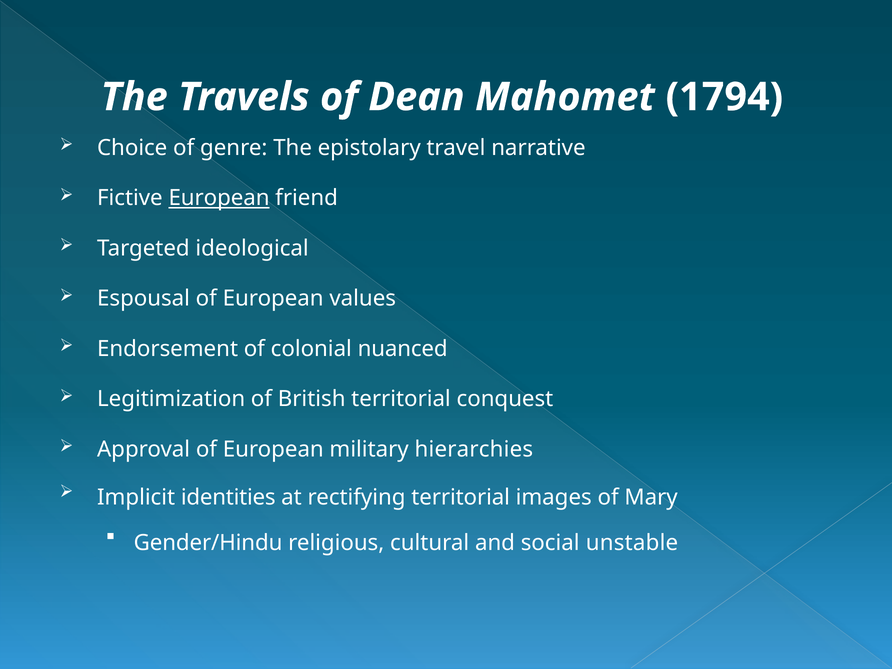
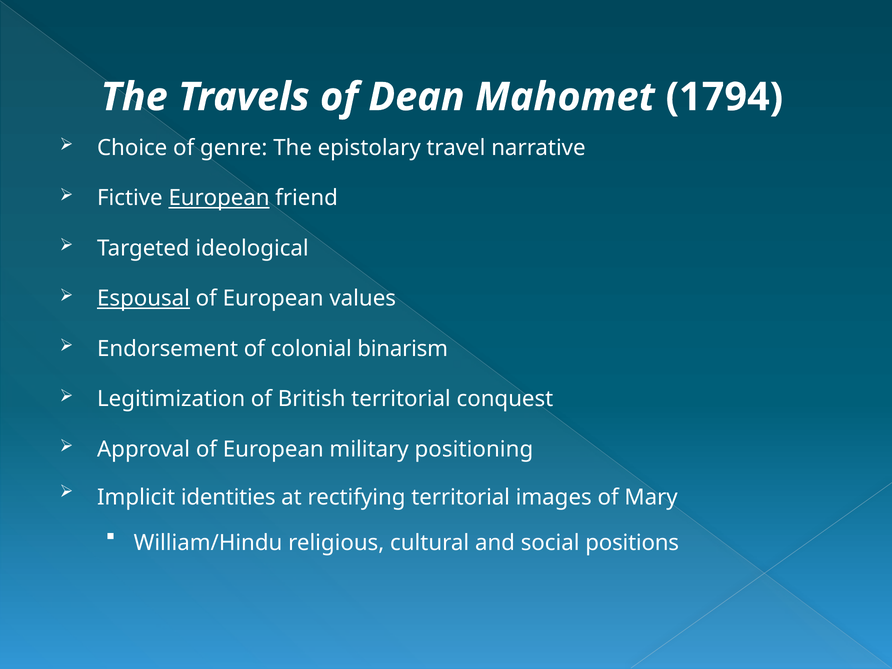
Espousal underline: none -> present
nuanced: nuanced -> binarism
hierarchies: hierarchies -> positioning
Gender/Hindu: Gender/Hindu -> William/Hindu
unstable: unstable -> positions
